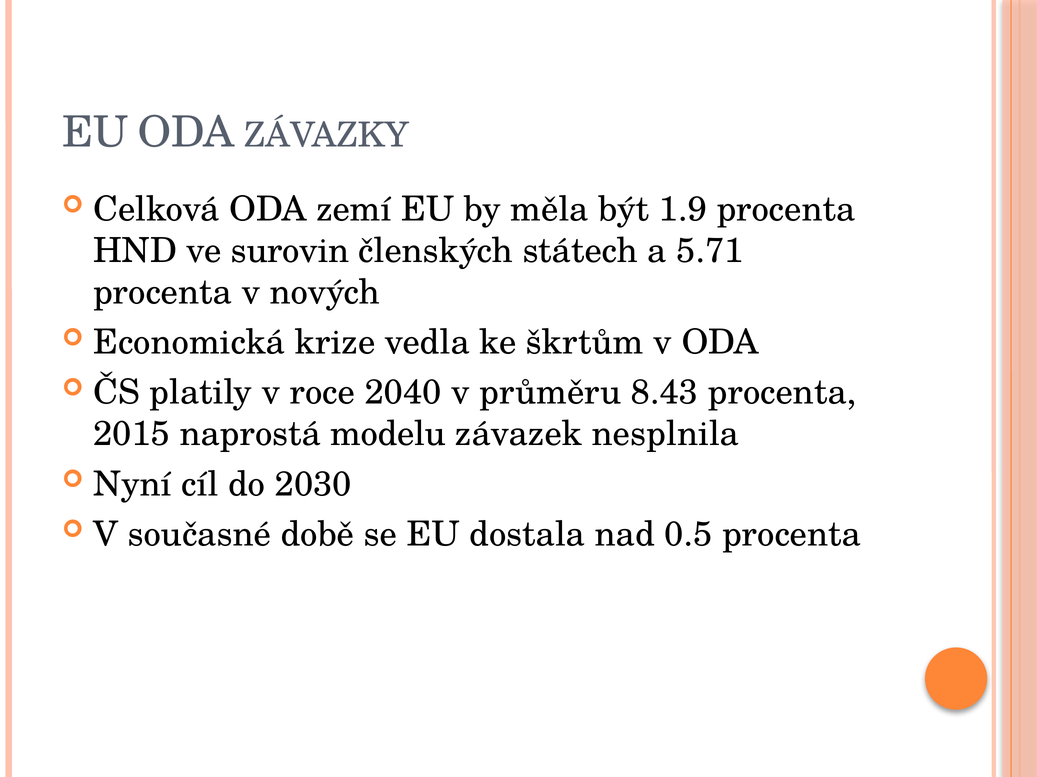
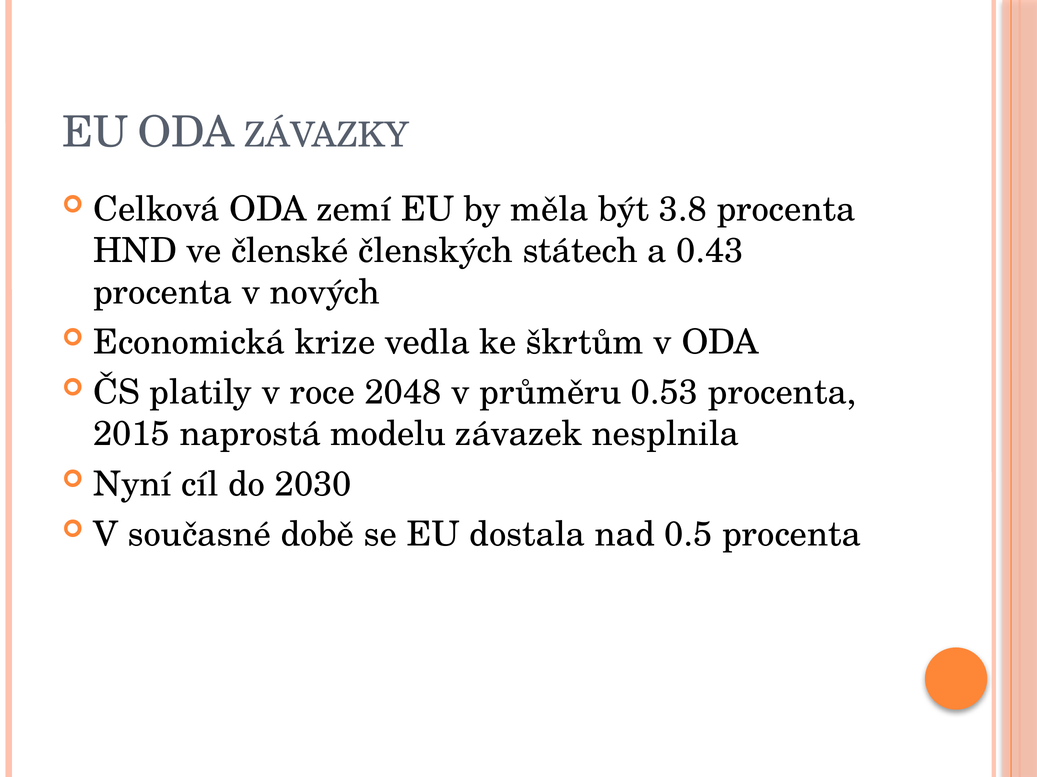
1.9: 1.9 -> 3.8
surovin: surovin -> členské
5.71: 5.71 -> 0.43
2040: 2040 -> 2048
8.43: 8.43 -> 0.53
